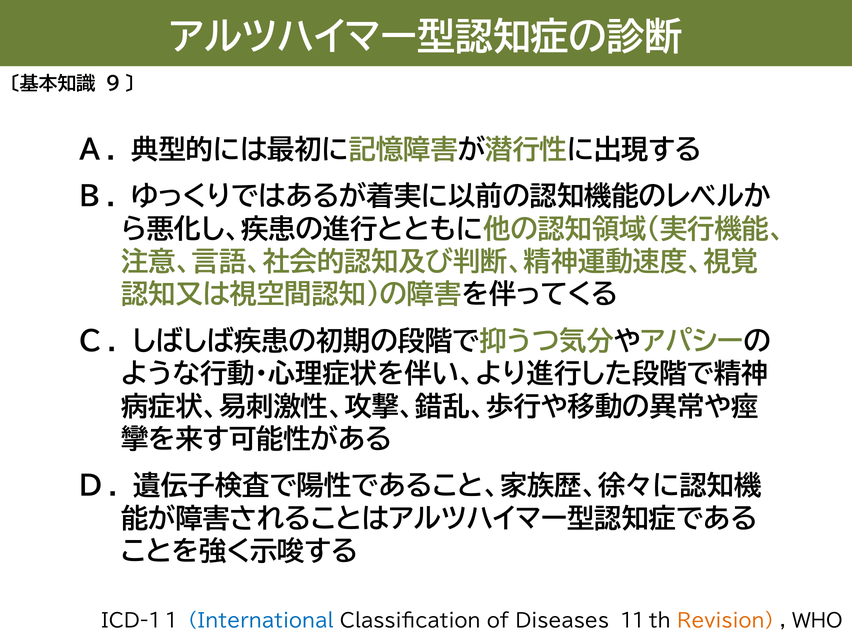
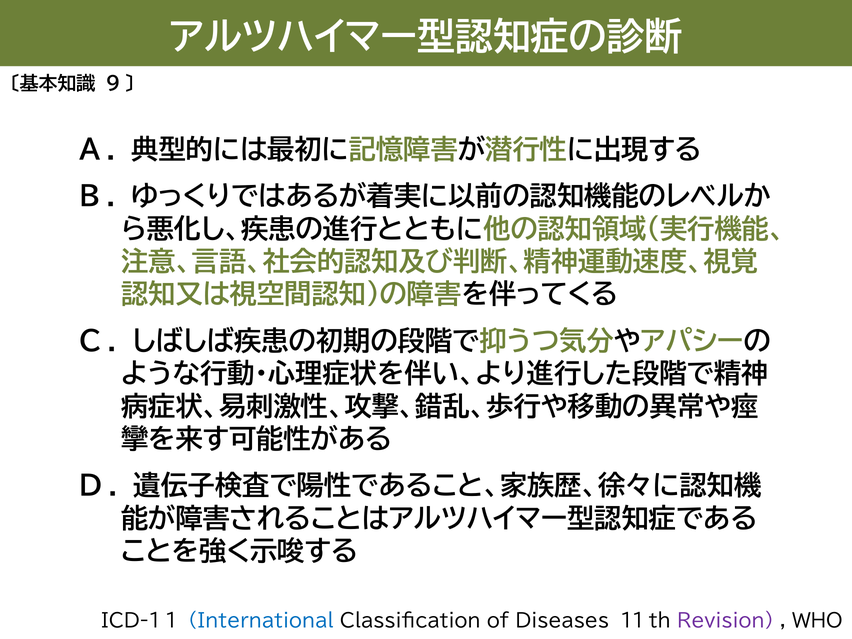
Revision colour: orange -> purple
